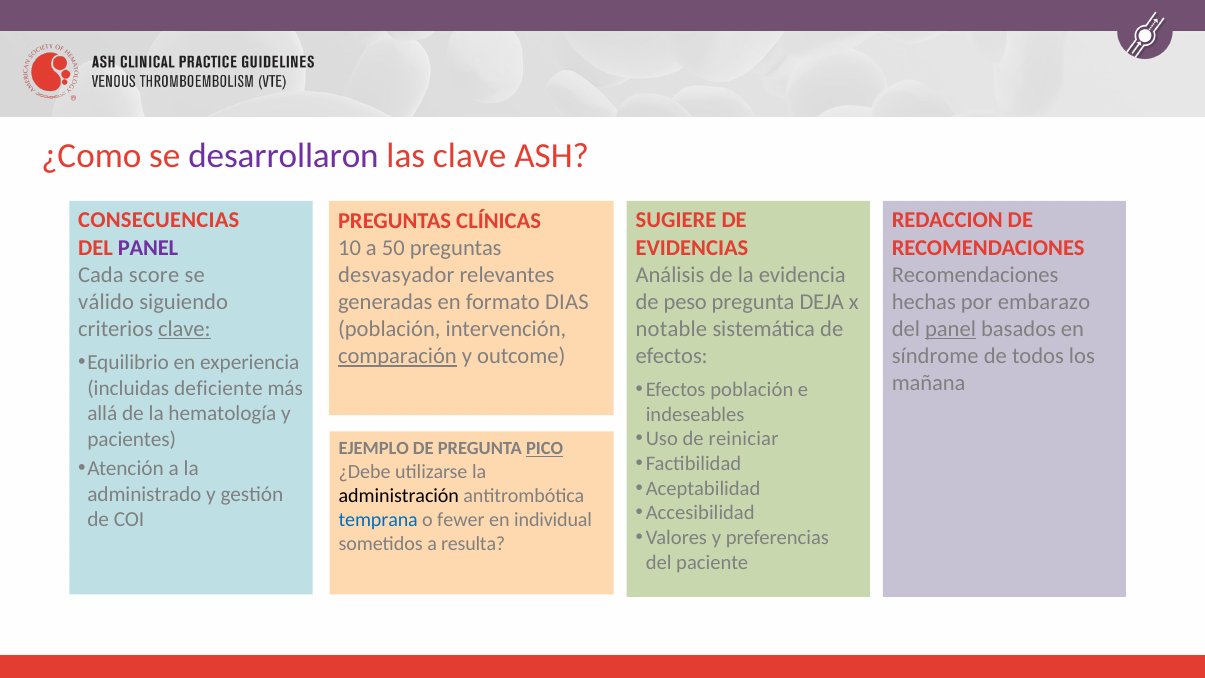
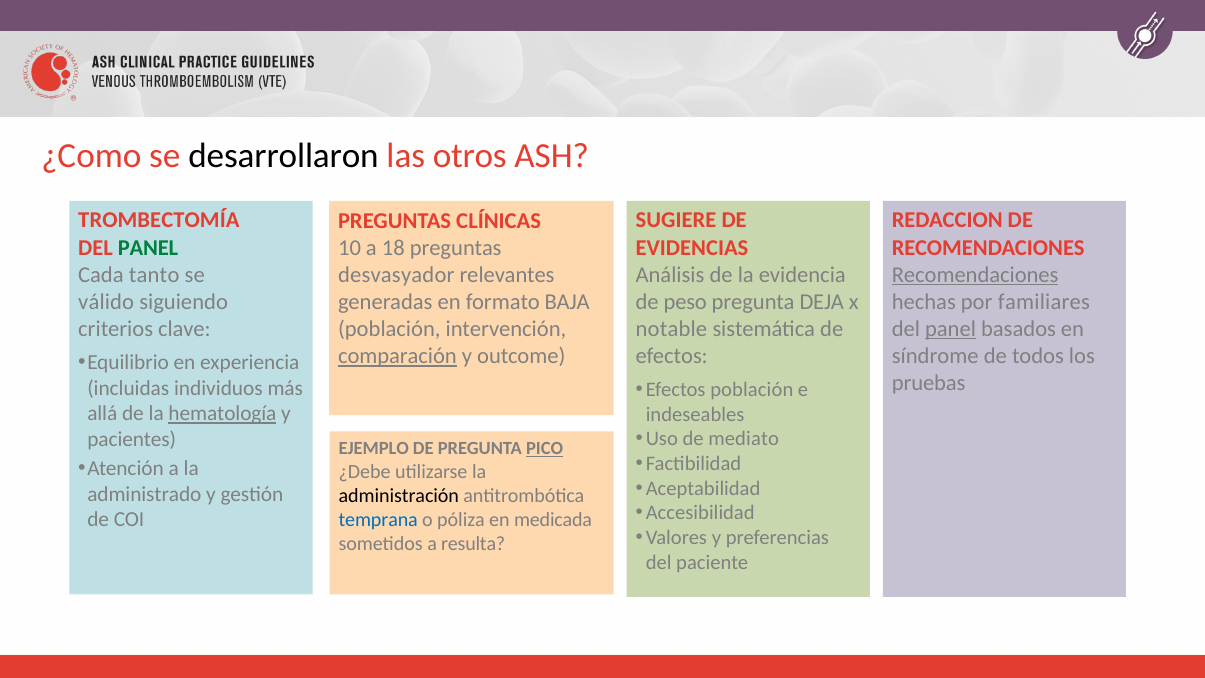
desarrollaron colour: purple -> black
las clave: clave -> otros
CONSECUENCIAS: CONSECUENCIAS -> TROMBECTOMÍA
PANEL at (148, 248) colour: purple -> green
50: 50 -> 18
score: score -> tanto
Recomendaciones at (975, 275) underline: none -> present
DIAS: DIAS -> BAJA
embarazo: embarazo -> familiares
clave at (184, 329) underline: present -> none
mañana: mañana -> pruebas
deficiente: deficiente -> individuos
hematología underline: none -> present
reiniciar: reiniciar -> mediato
fewer: fewer -> póliza
individual: individual -> medicada
